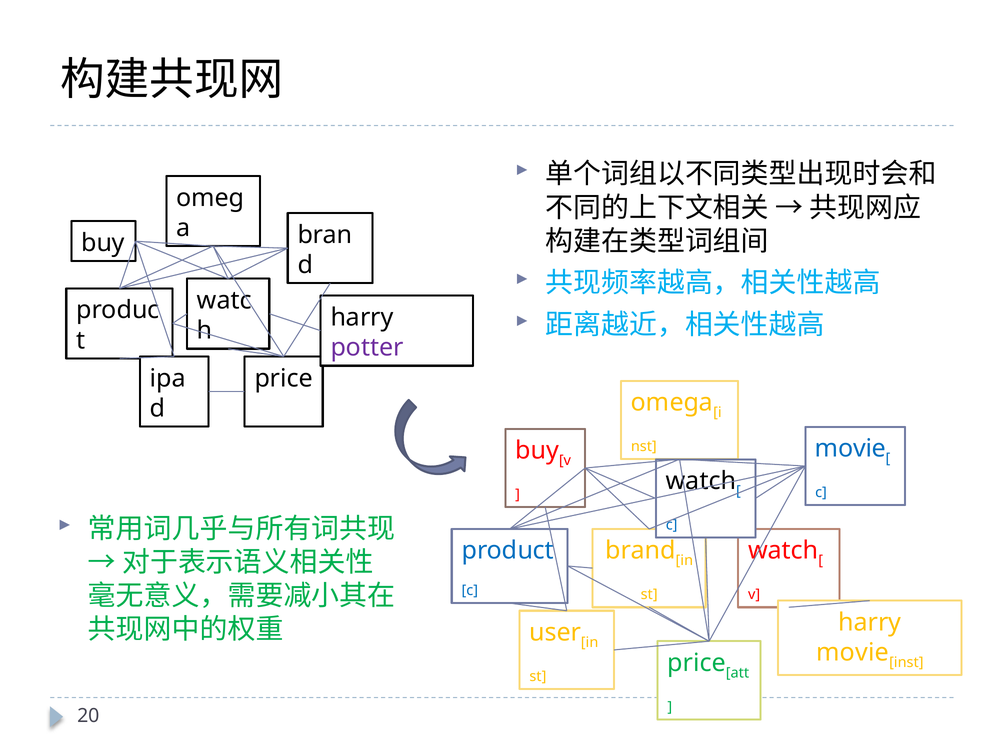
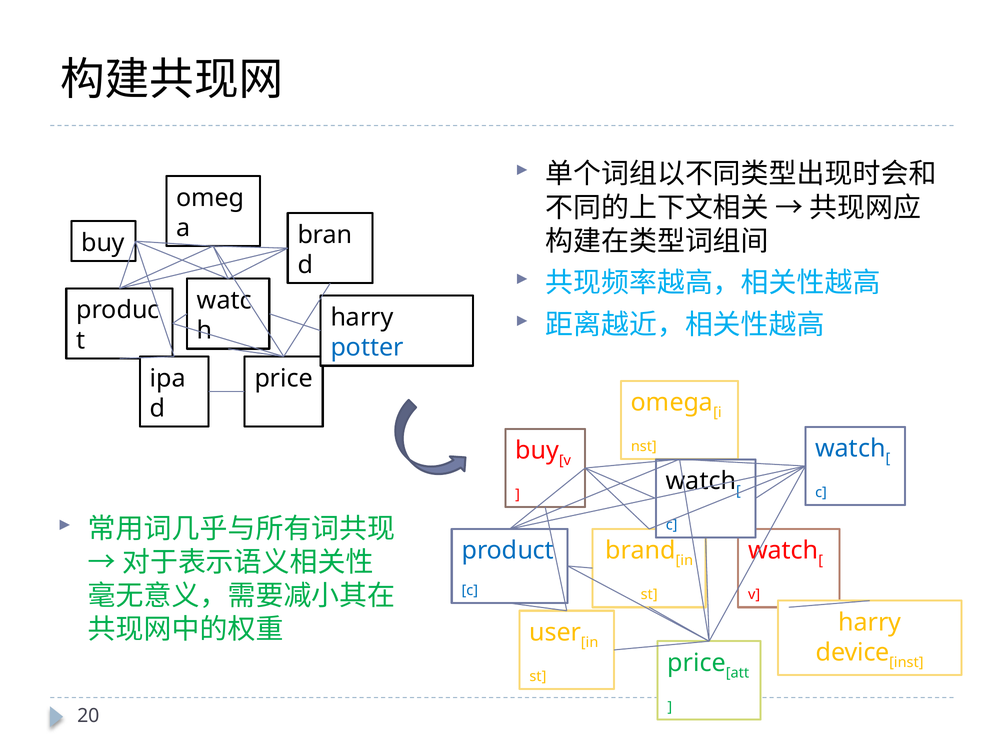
potter colour: purple -> blue
movie at (851, 449): movie -> watch
movie at (852, 652): movie -> device
